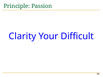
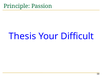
Clarity: Clarity -> Thesis
